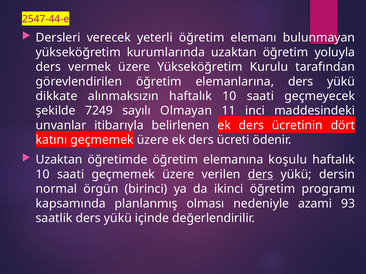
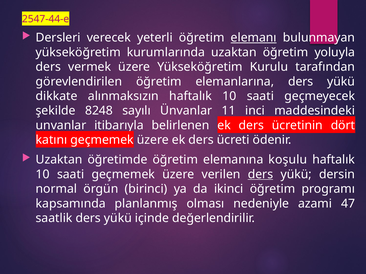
elemanı underline: none -> present
7249: 7249 -> 8248
Olmayan: Olmayan -> Ünvanlar
93: 93 -> 47
